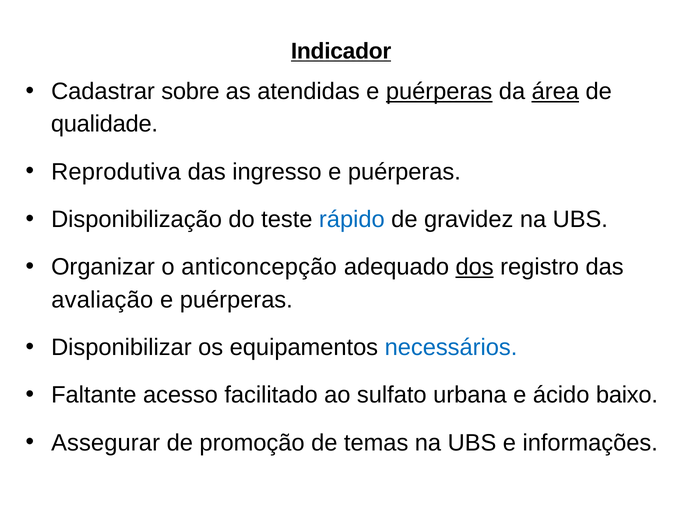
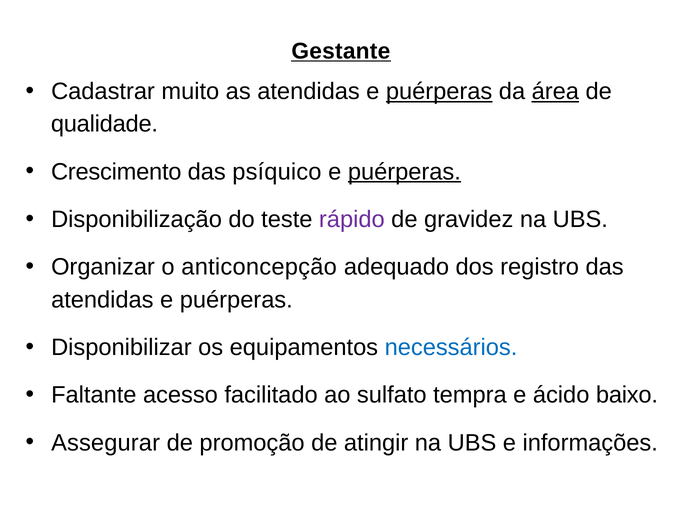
Indicador: Indicador -> Gestante
sobre: sobre -> muito
Reprodutiva: Reprodutiva -> Crescimento
ingresso: ingresso -> psíquico
puérperas at (404, 172) underline: none -> present
rápido colour: blue -> purple
dos underline: present -> none
avaliação at (102, 299): avaliação -> atendidas
urbana: urbana -> tempra
temas: temas -> atingir
